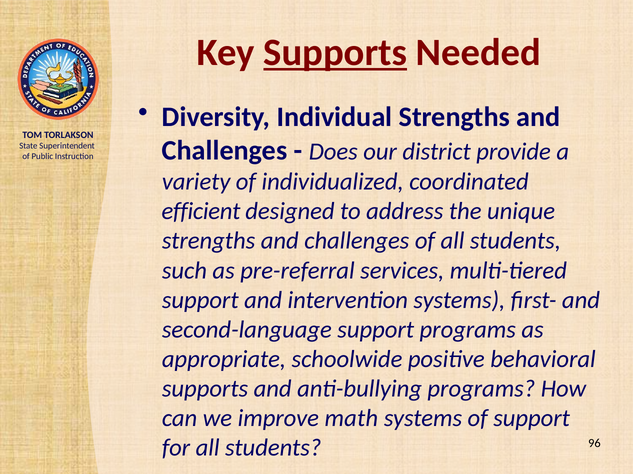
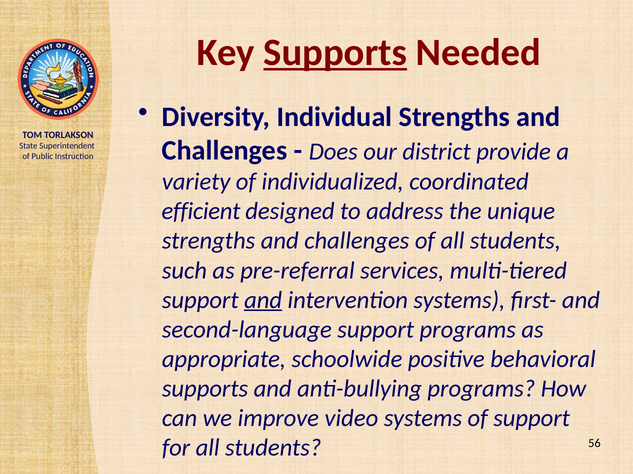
and at (263, 300) underline: none -> present
math: math -> video
96: 96 -> 56
